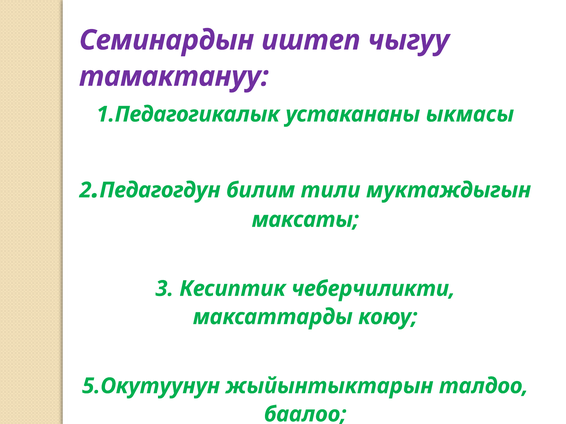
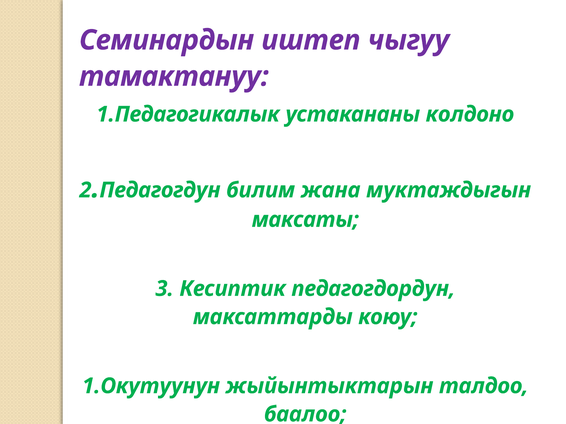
ыкмасы: ыкмасы -> колдоно
билим тили: тили -> жана
чеберчиликти: чеберчиликти -> педагогдордун
5.Окутуунун: 5.Окутуунун -> 1.Окутуунун
